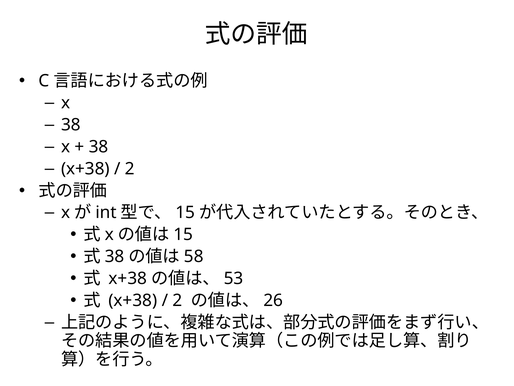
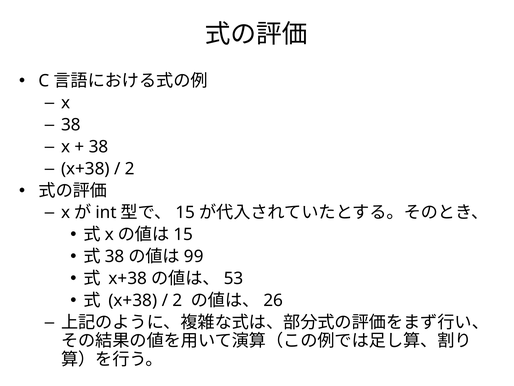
58: 58 -> 99
